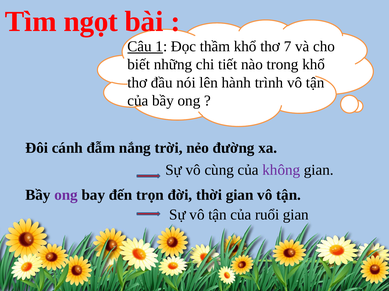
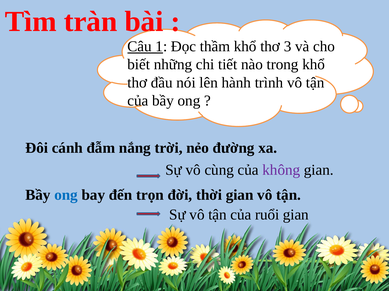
ngọt: ngọt -> tràn
7: 7 -> 3
ong at (66, 195) colour: purple -> blue
